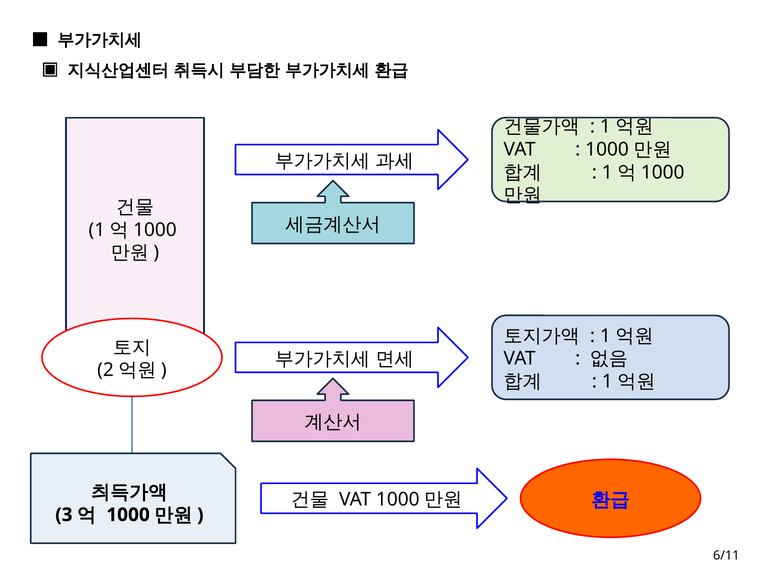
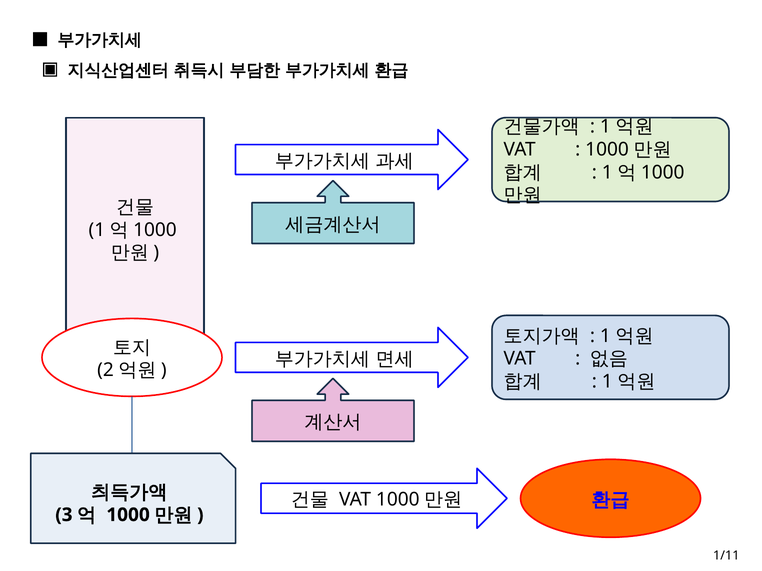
6/11: 6/11 -> 1/11
